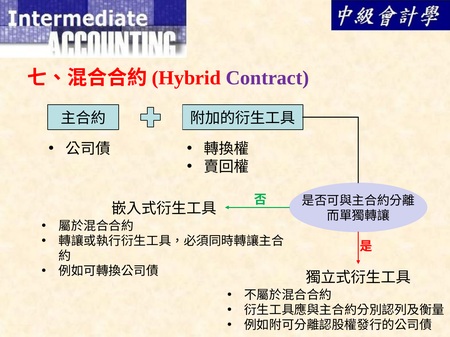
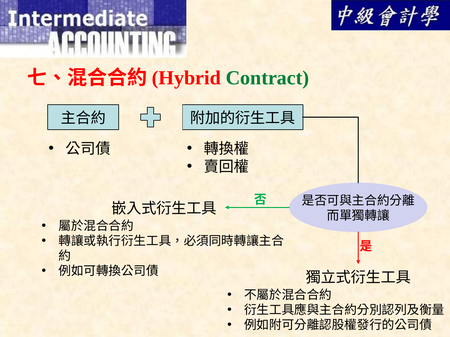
Contract colour: purple -> green
